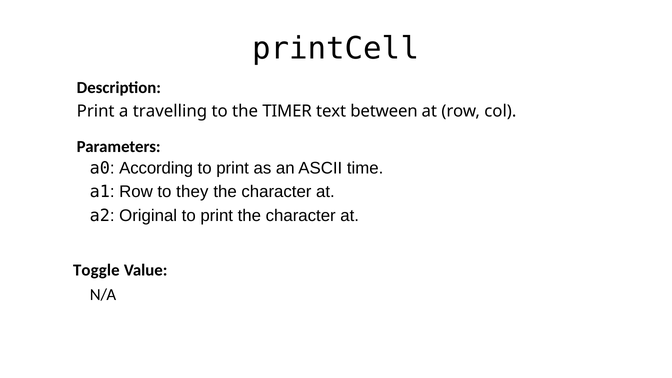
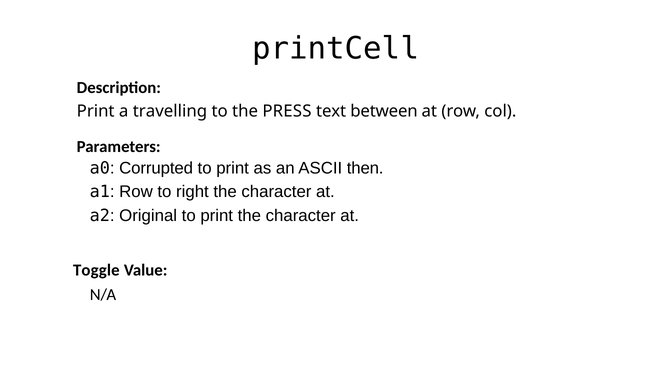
TIMER: TIMER -> PRESS
According: According -> Corrupted
time: time -> then
they: they -> right
